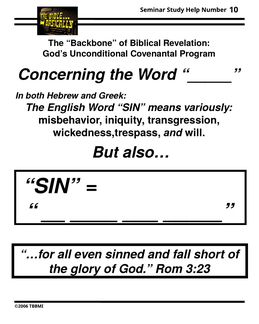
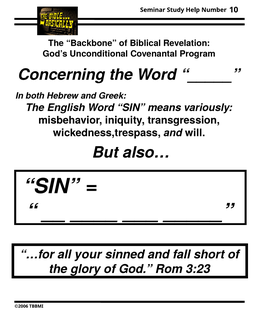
even: even -> your
